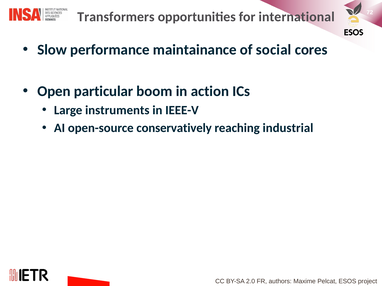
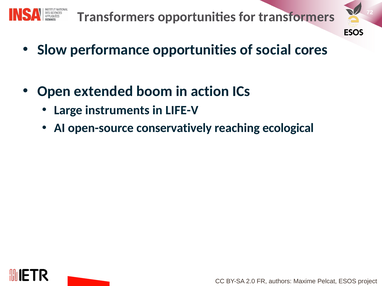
for international: international -> transformers
performance maintainance: maintainance -> opportunities
particular: particular -> extended
IEEE-V: IEEE-V -> LIFE-V
industrial: industrial -> ecological
